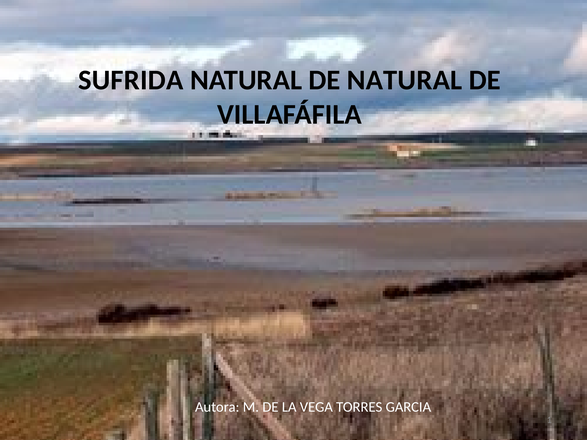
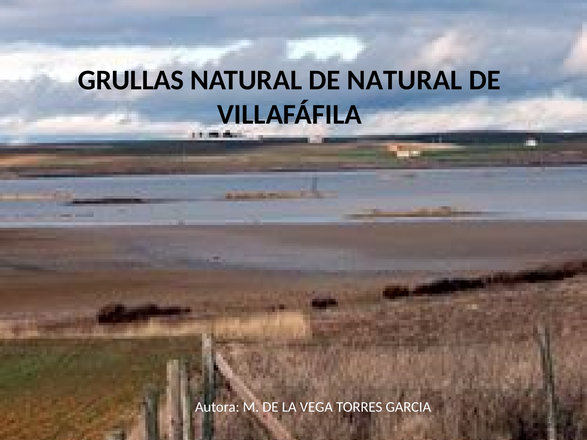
SUFRIDA: SUFRIDA -> GRULLAS
